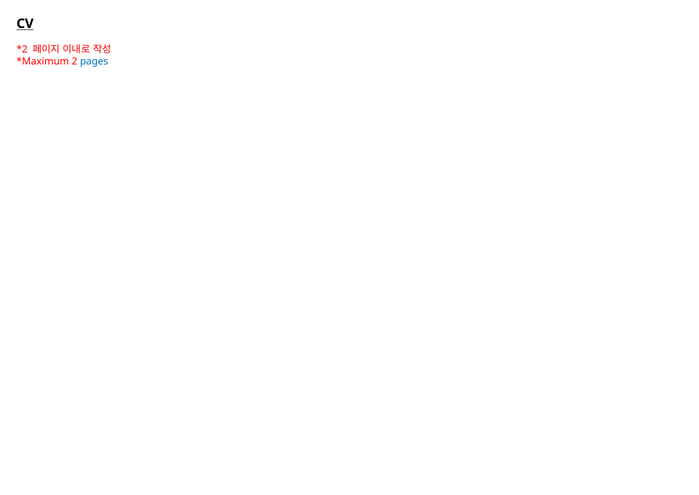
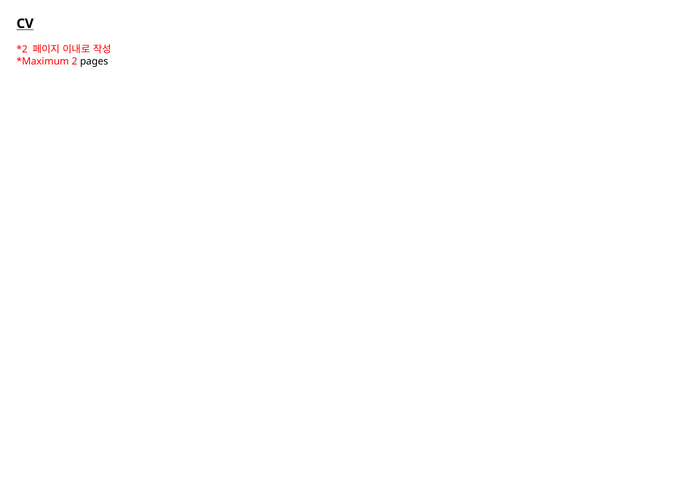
pages colour: blue -> black
